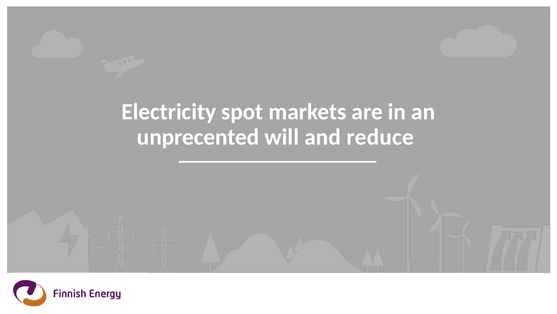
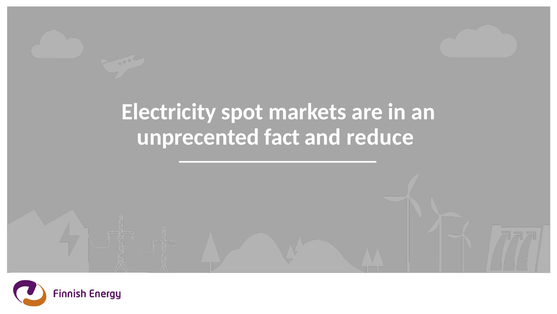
will: will -> fact
